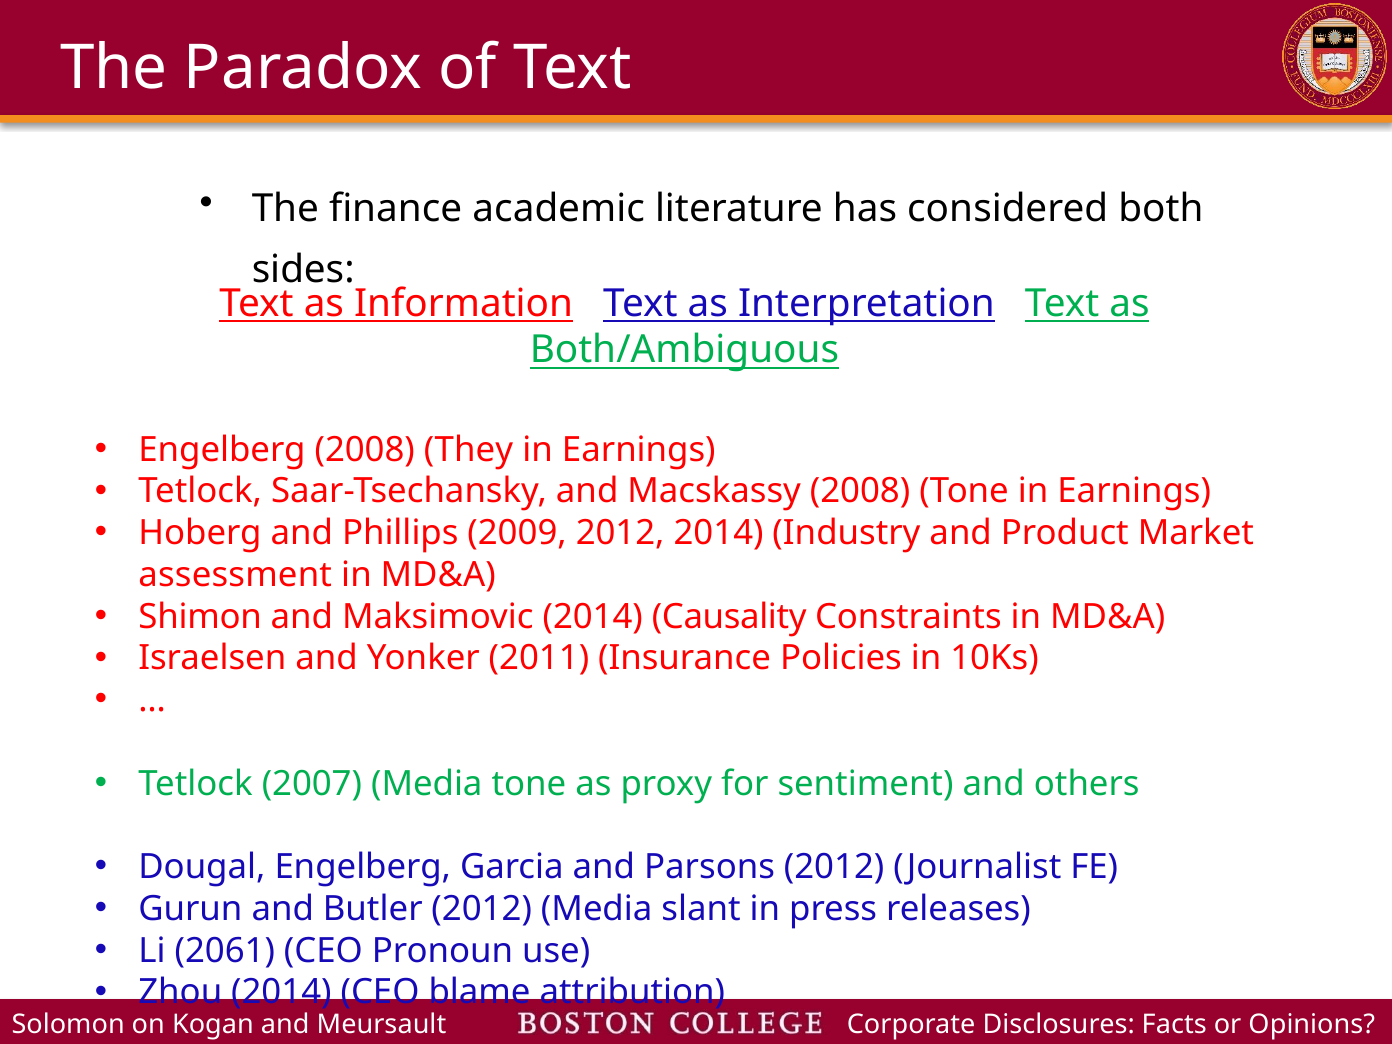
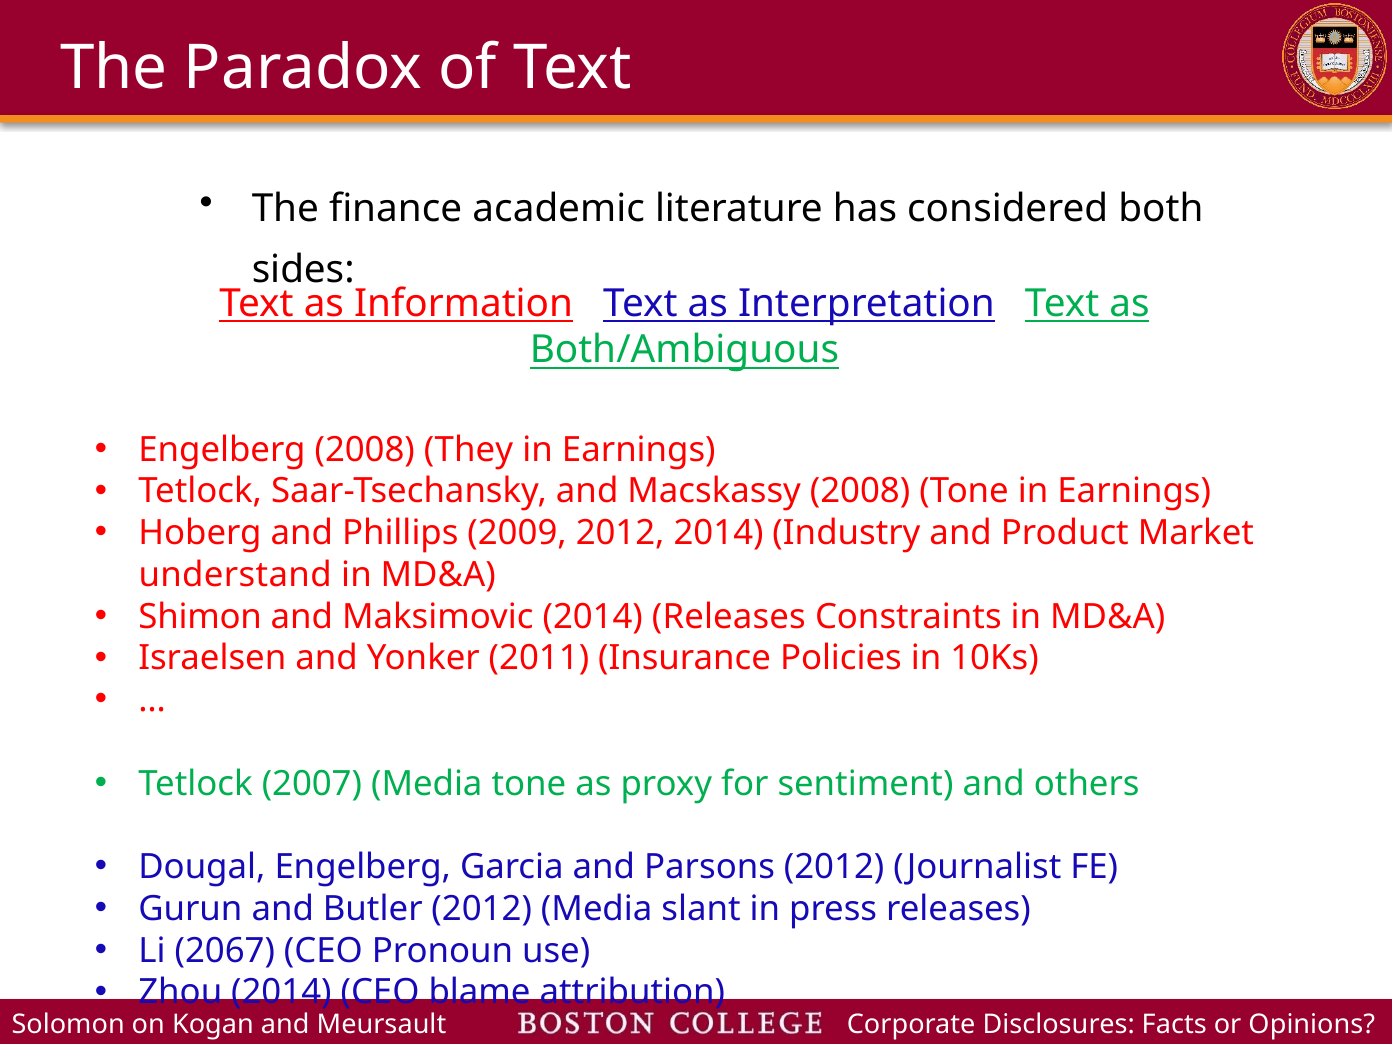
assessment: assessment -> understand
2014 Causality: Causality -> Releases
2061: 2061 -> 2067
